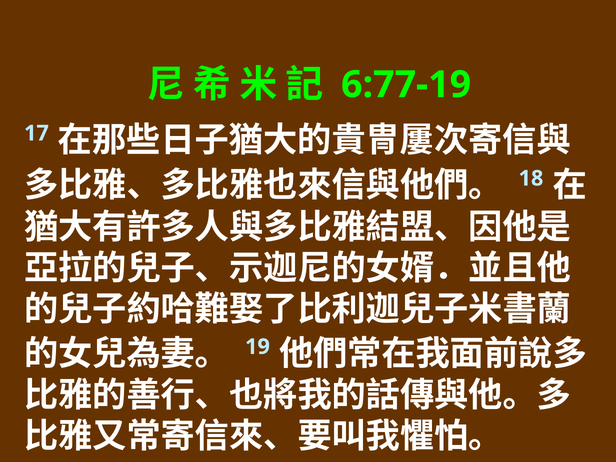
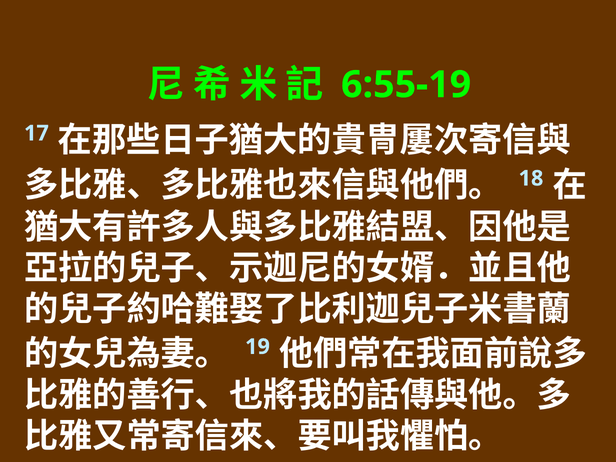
6:77-19: 6:77-19 -> 6:55-19
